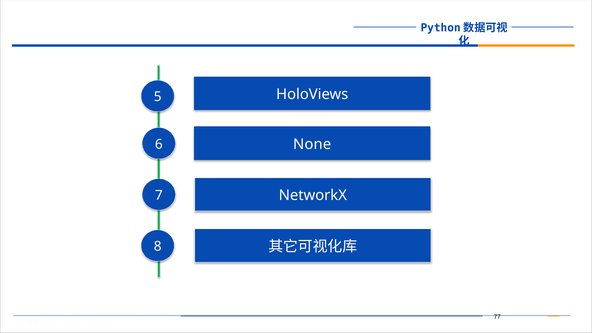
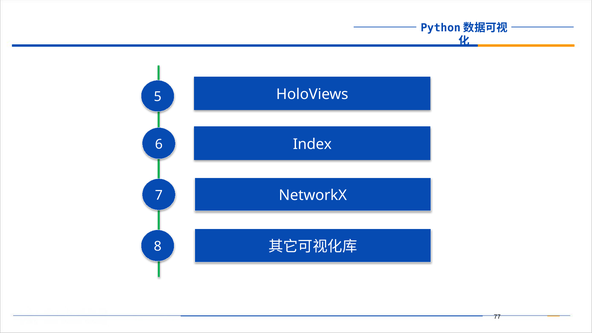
None: None -> Index
